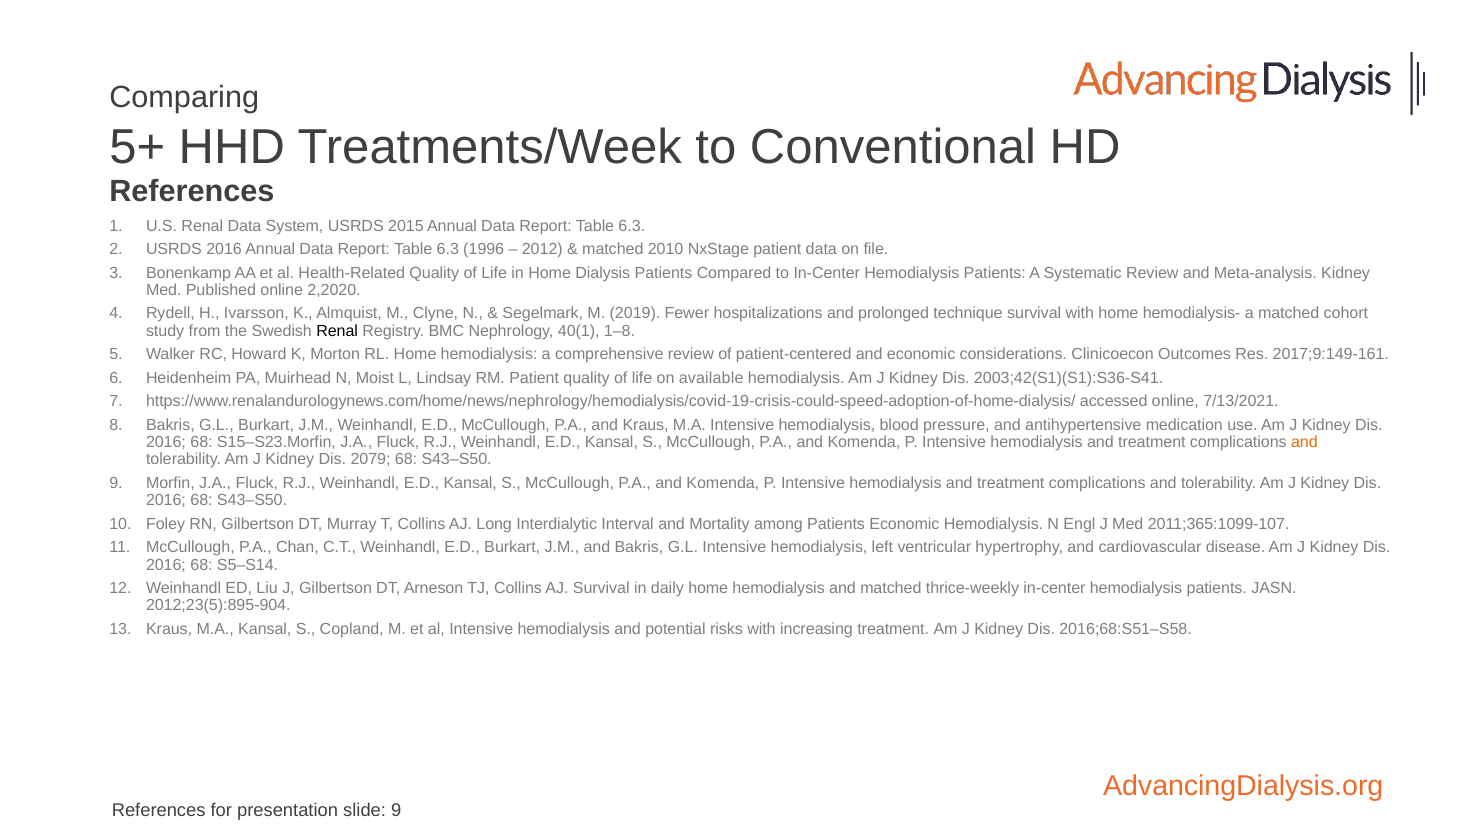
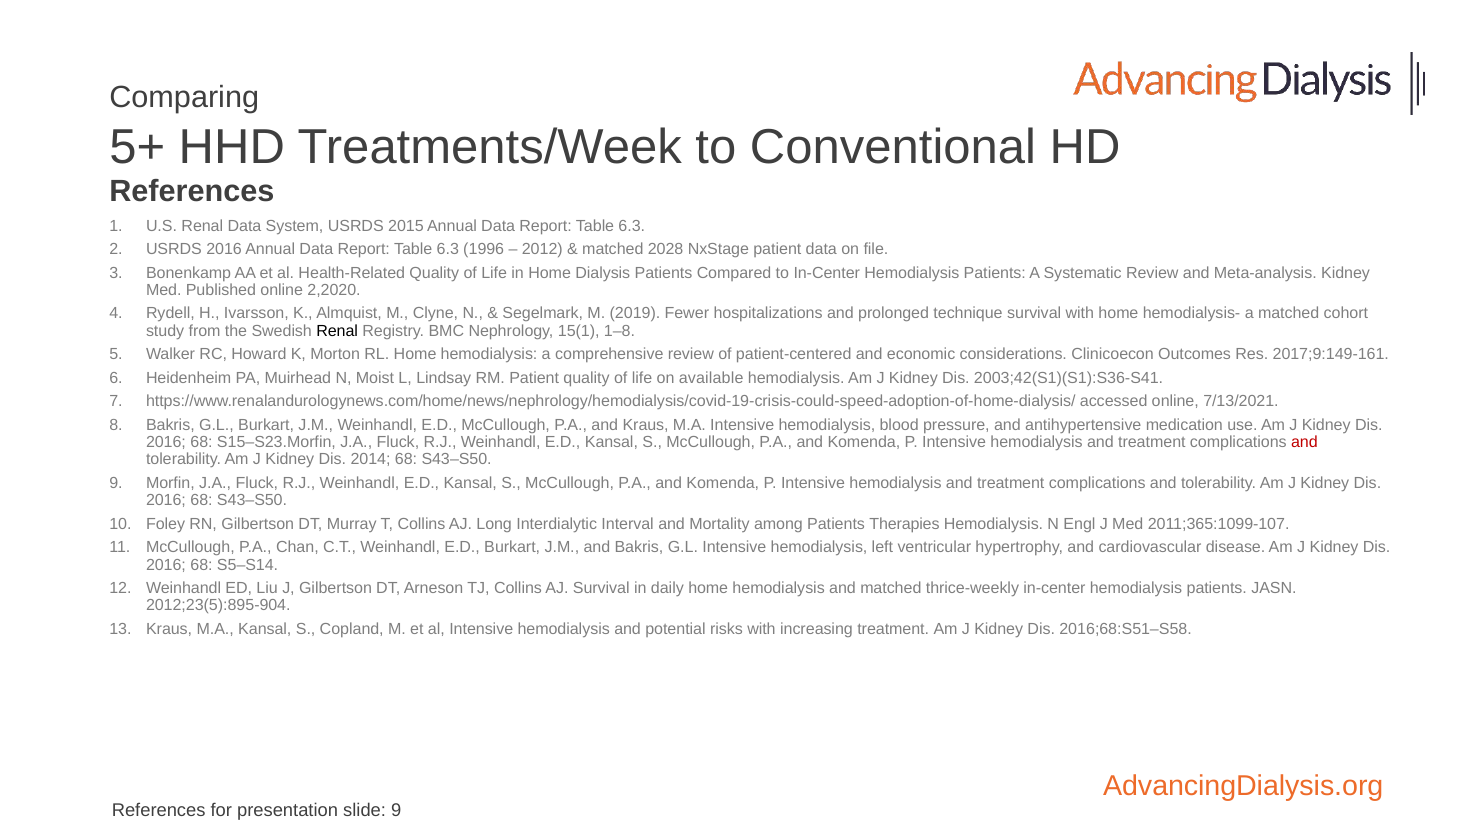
2010: 2010 -> 2028
40(1: 40(1 -> 15(1
and at (1304, 442) colour: orange -> red
2079: 2079 -> 2014
Patients Economic: Economic -> Therapies
